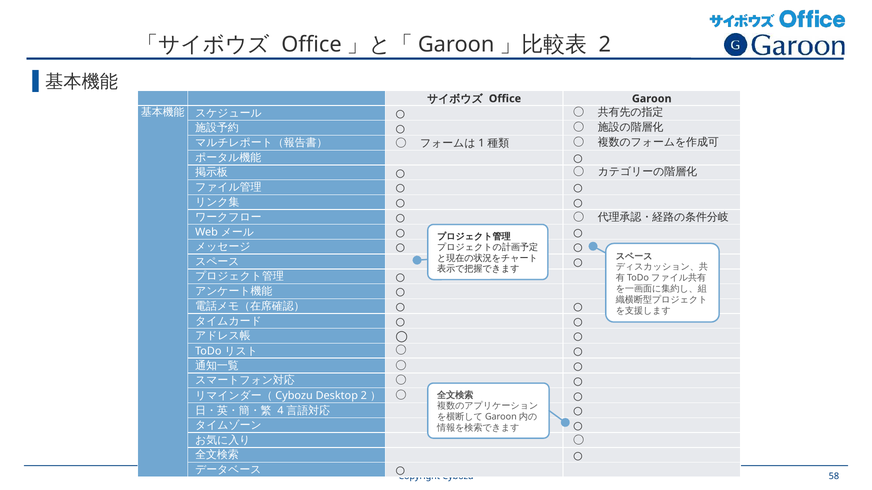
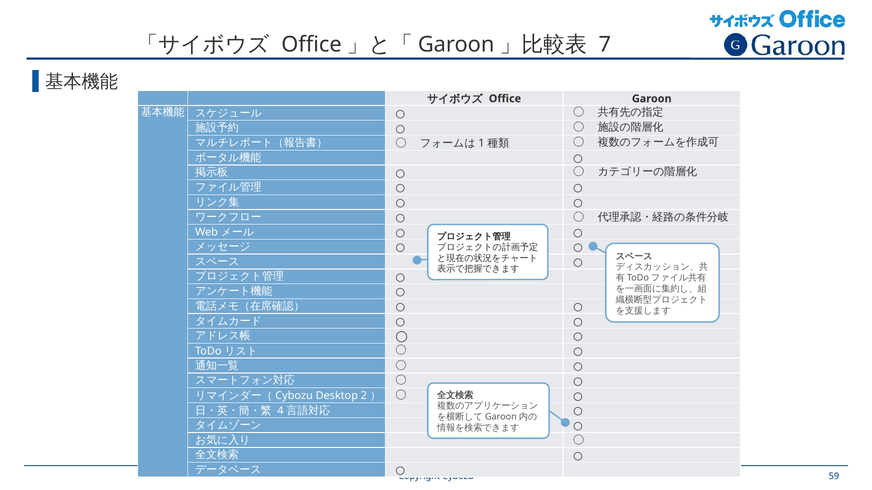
2 at (605, 44): 2 -> 7
58: 58 -> 59
